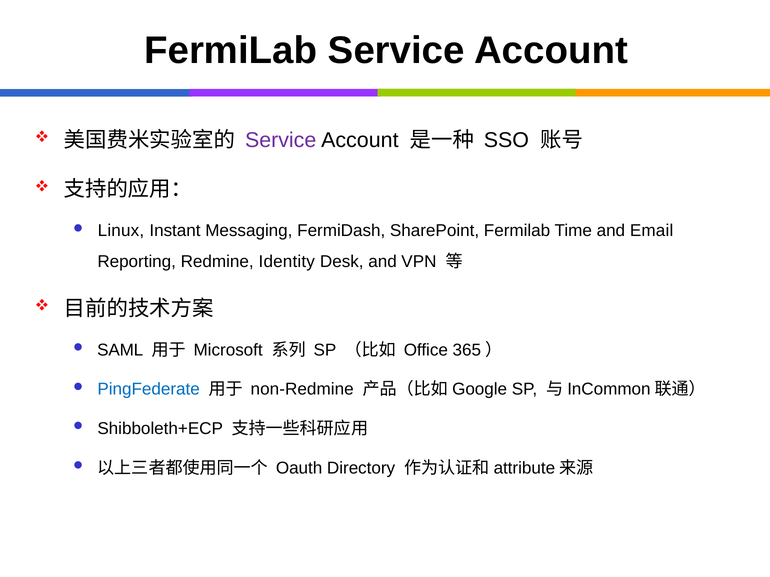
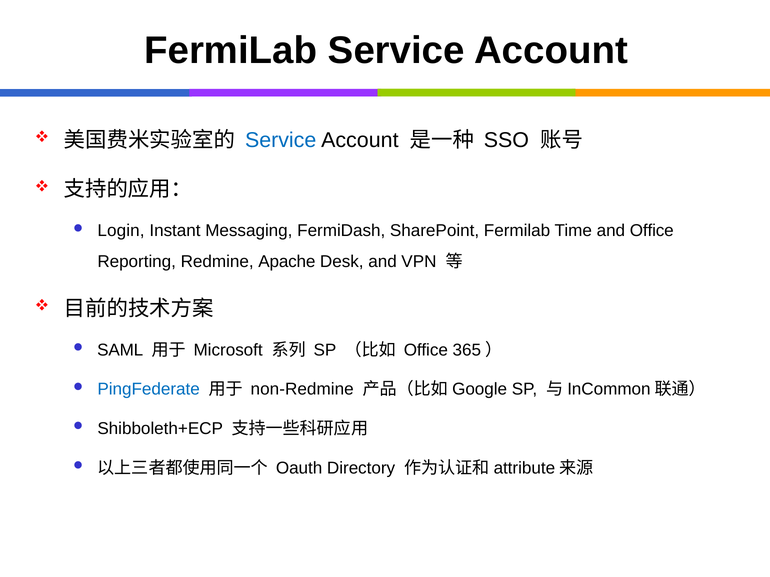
Service at (281, 140) colour: purple -> blue
Linux: Linux -> Login
and Email: Email -> Office
Identity: Identity -> Apache
